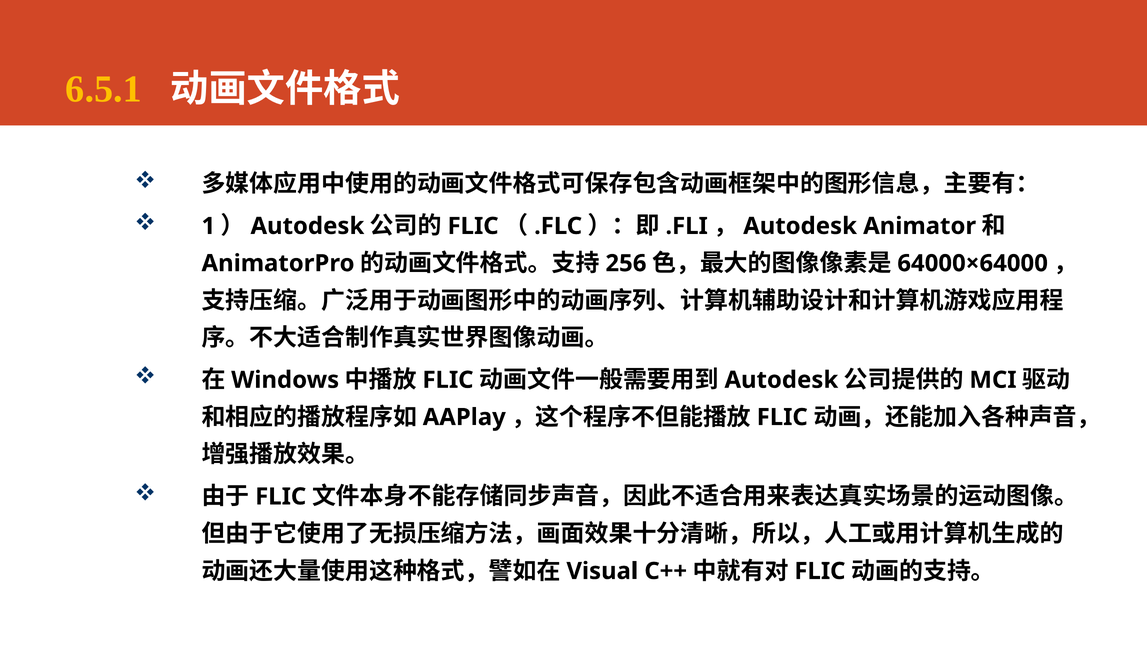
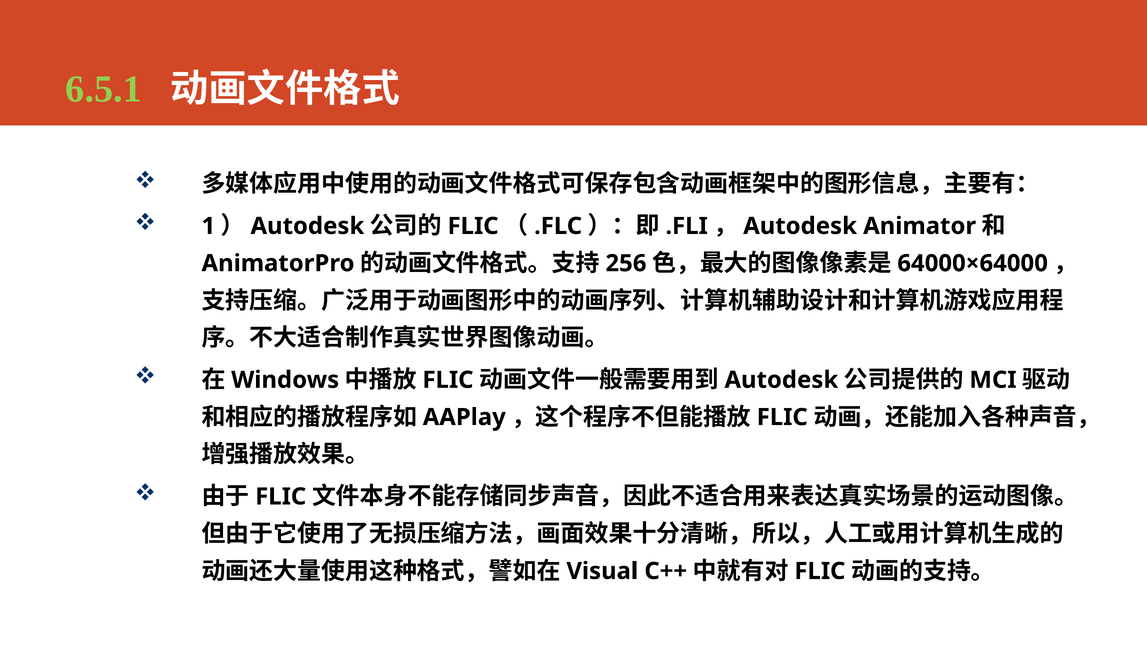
6.5.1 colour: yellow -> light green
